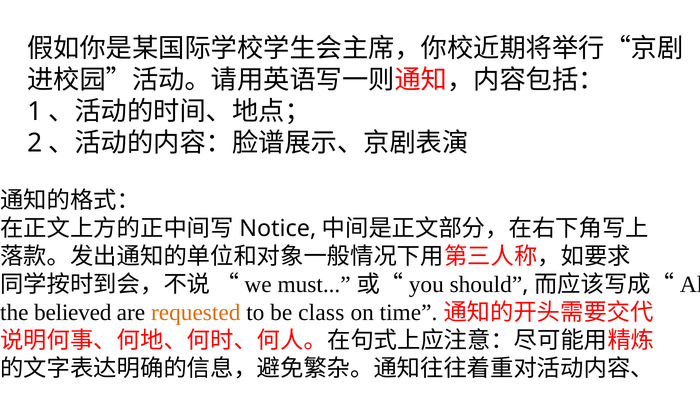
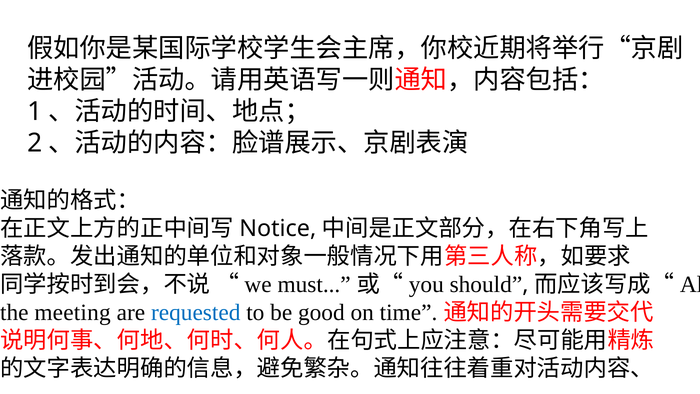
believed: believed -> meeting
requested colour: orange -> blue
class: class -> good
